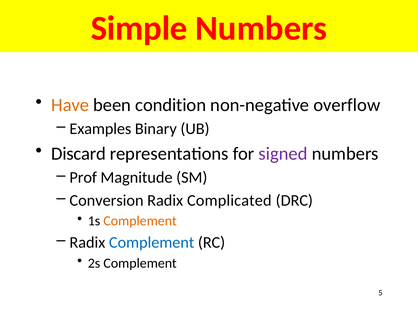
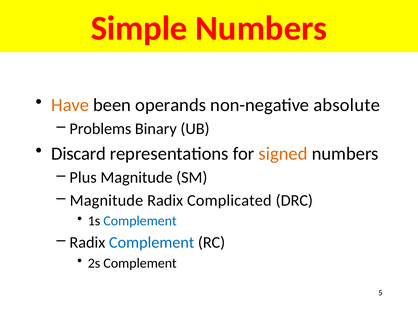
condition: condition -> operands
overflow: overflow -> absolute
Examples: Examples -> Problems
signed colour: purple -> orange
Prof: Prof -> Plus
Conversion at (107, 201): Conversion -> Magnitude
Complement at (140, 221) colour: orange -> blue
